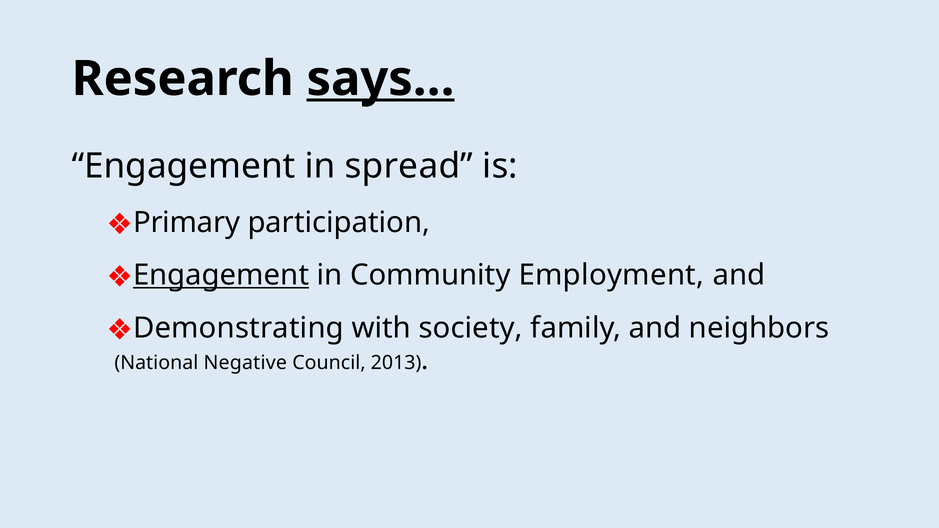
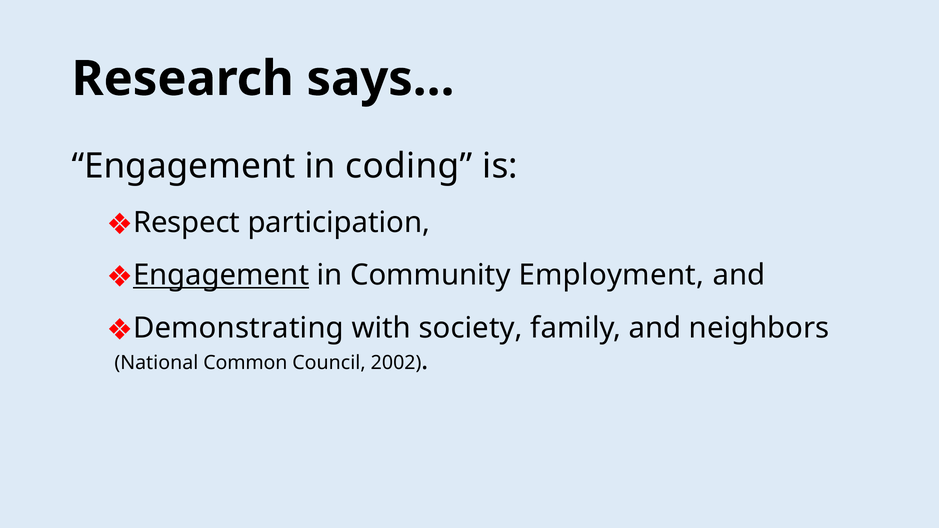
says… underline: present -> none
spread: spread -> coding
Primary: Primary -> Respect
Negative: Negative -> Common
2013: 2013 -> 2002
